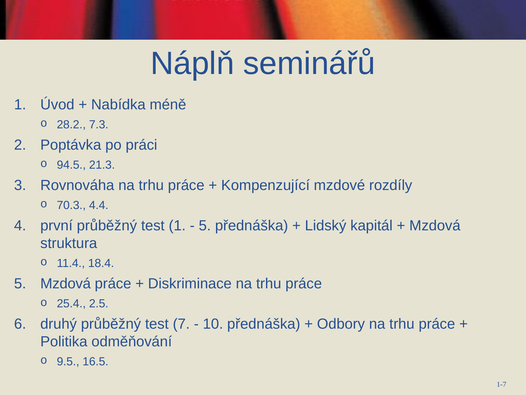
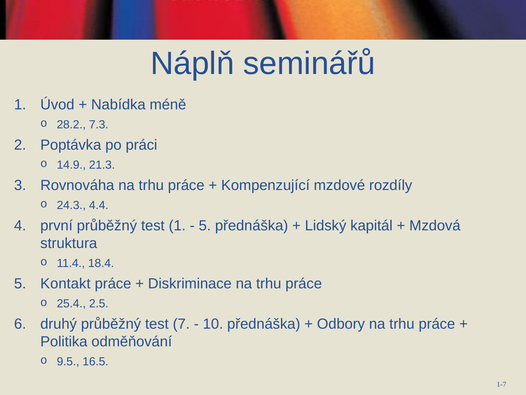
94.5: 94.5 -> 14.9
70.3: 70.3 -> 24.3
5 Mzdová: Mzdová -> Kontakt
